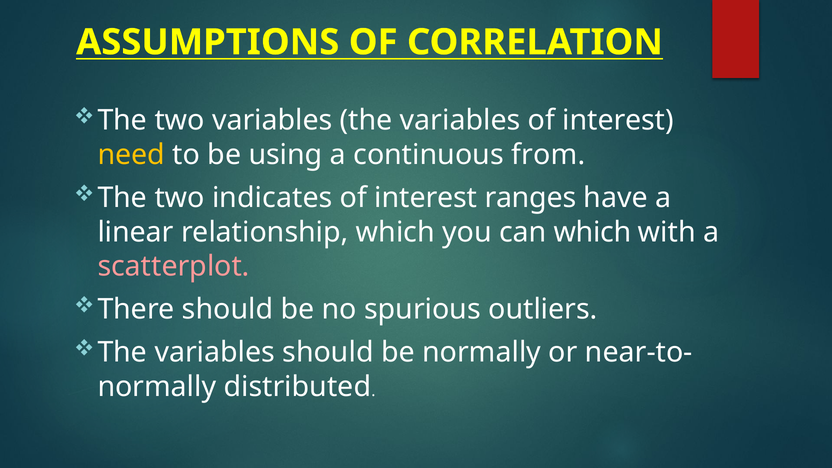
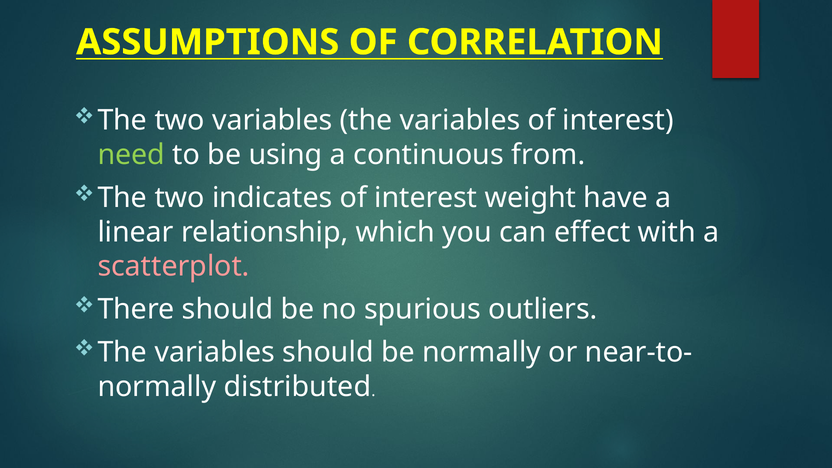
need colour: yellow -> light green
ranges: ranges -> weight
can which: which -> effect
